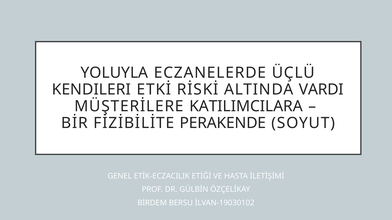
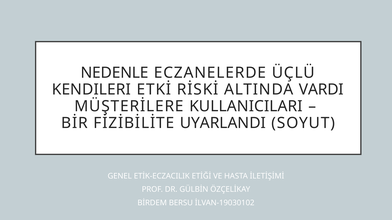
YOLUYLA: YOLUYLA -> NEDENLE
KATILIMCILARA: KATILIMCILARA -> KULLANICILARI
PERAKENDE: PERAKENDE -> UYARLANDI
